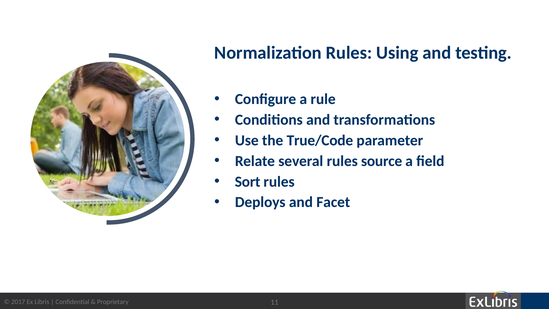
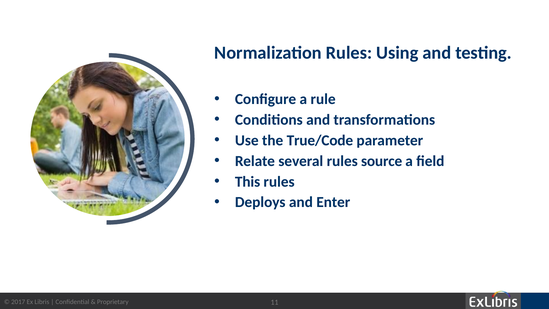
Sort: Sort -> This
Facet: Facet -> Enter
